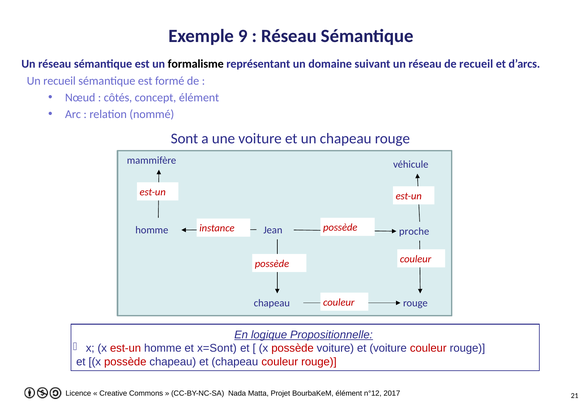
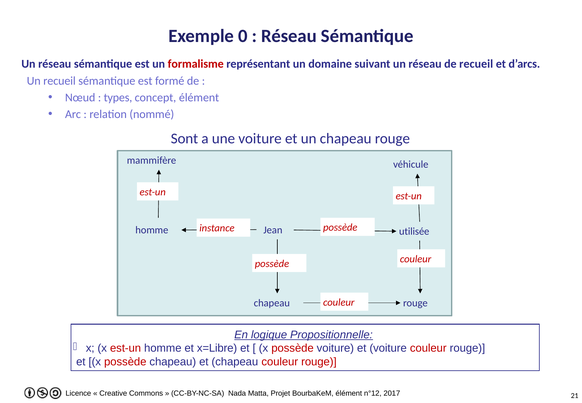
9: 9 -> 0
formalisme colour: black -> red
côtés: côtés -> types
proche: proche -> utilisée
x=Sont: x=Sont -> x=Libre
